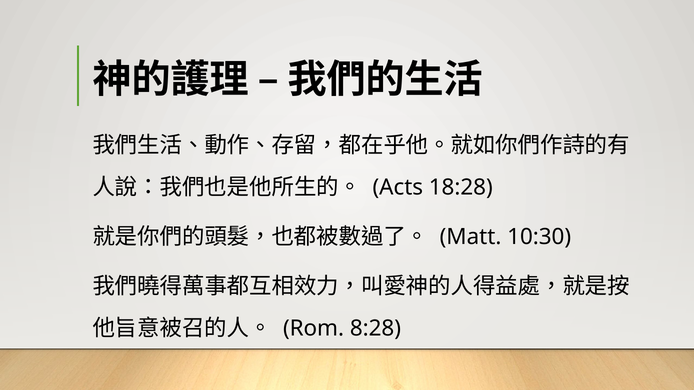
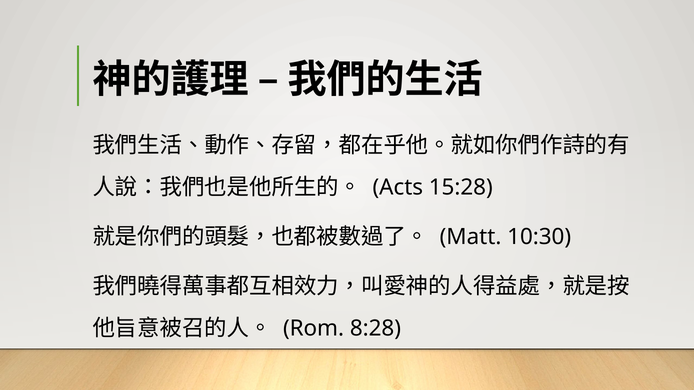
18:28: 18:28 -> 15:28
